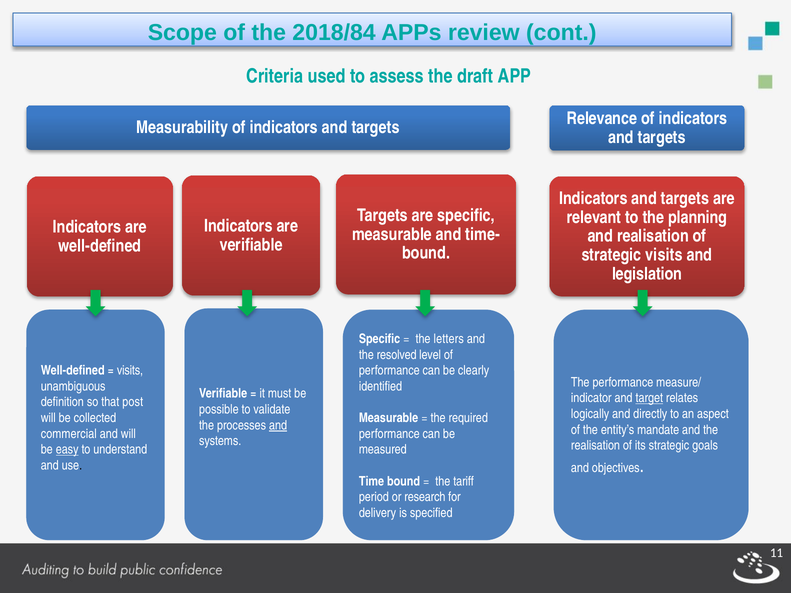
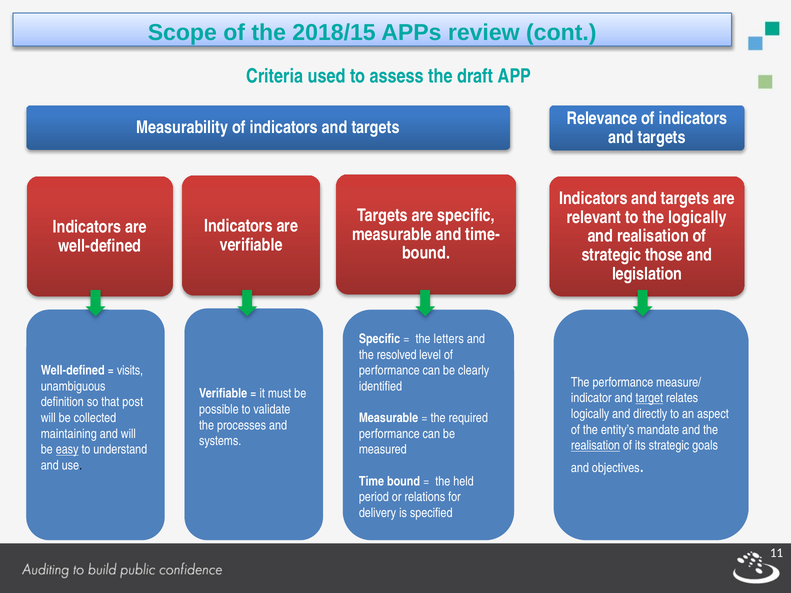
2018/84: 2018/84 -> 2018/15
the planning: planning -> logically
strategic visits: visits -> those
and at (278, 425) underline: present -> none
commercial: commercial -> maintaining
realisation at (595, 446) underline: none -> present
tariff: tariff -> held
research: research -> relations
